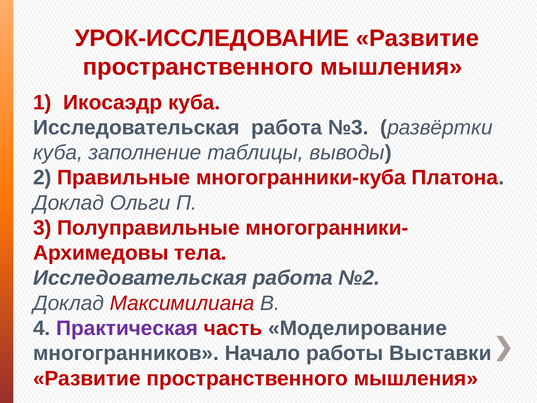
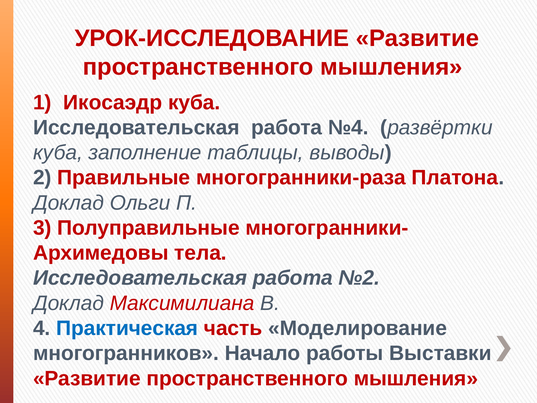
№3: №3 -> №4
многогранники-куба: многогранники-куба -> многогранники-раза
Практическая colour: purple -> blue
